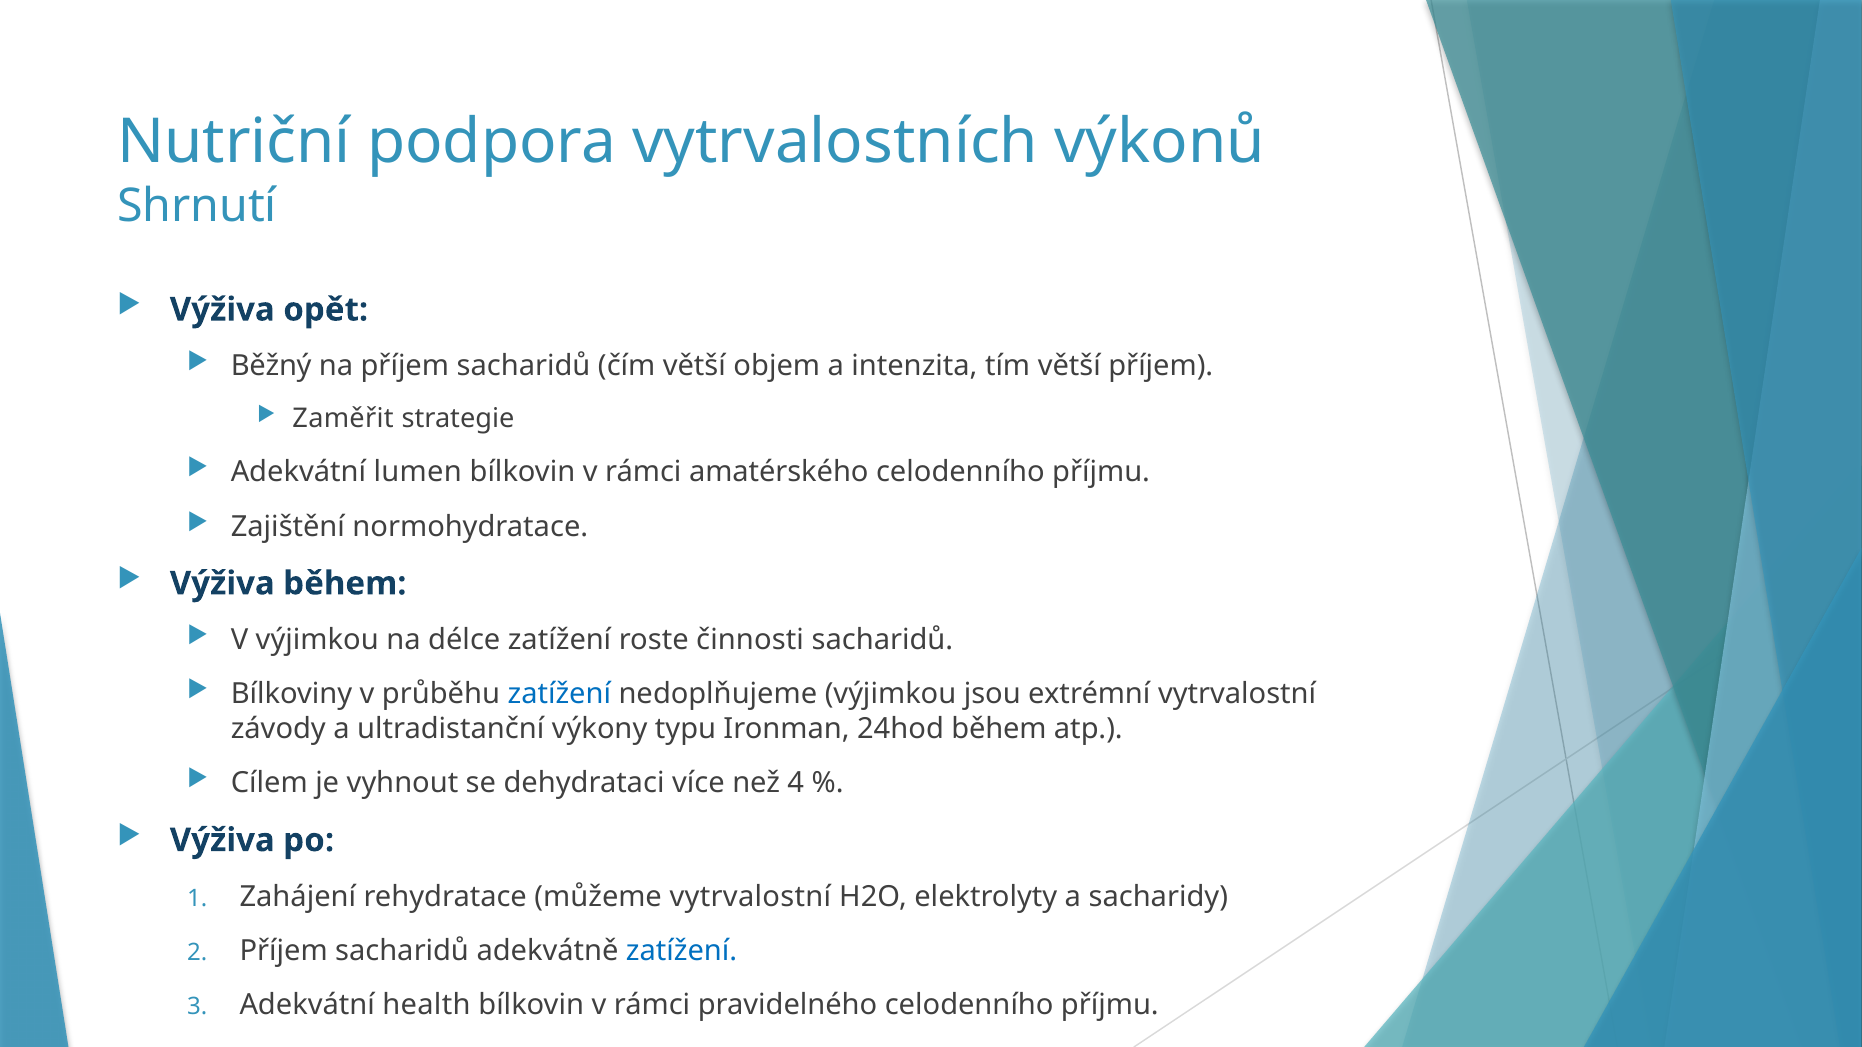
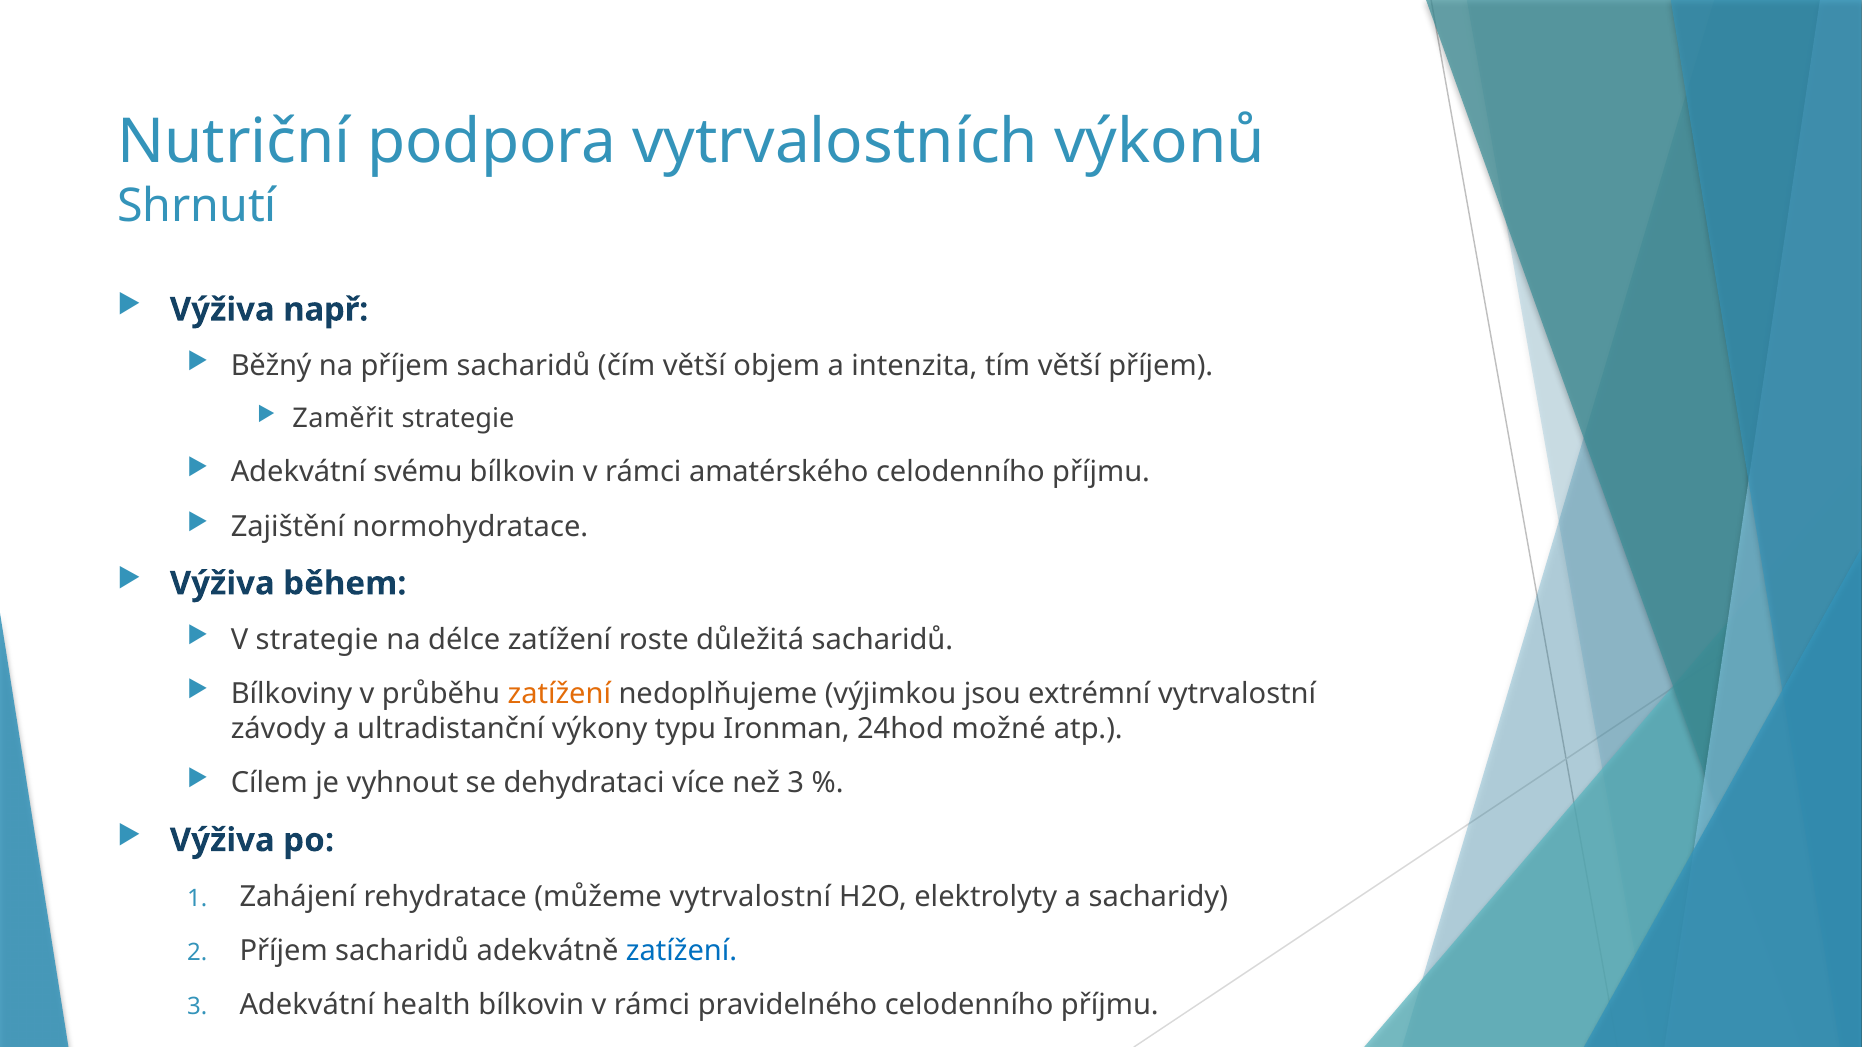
opět: opět -> např
lumen: lumen -> svému
V výjimkou: výjimkou -> strategie
činnosti: činnosti -> důležitá
zatížení at (559, 694) colour: blue -> orange
24hod během: během -> možné
než 4: 4 -> 3
